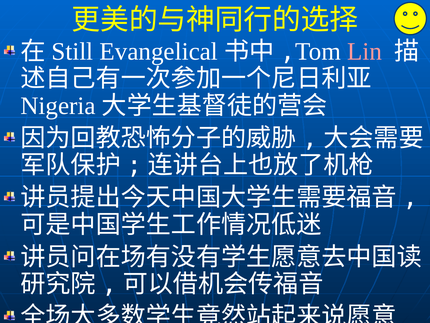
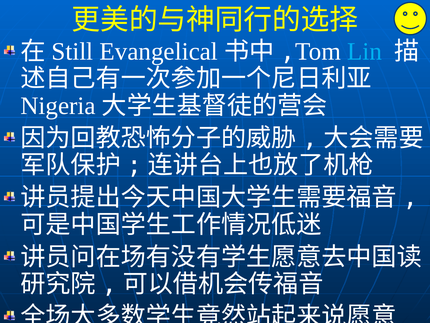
Lin colour: pink -> light blue
